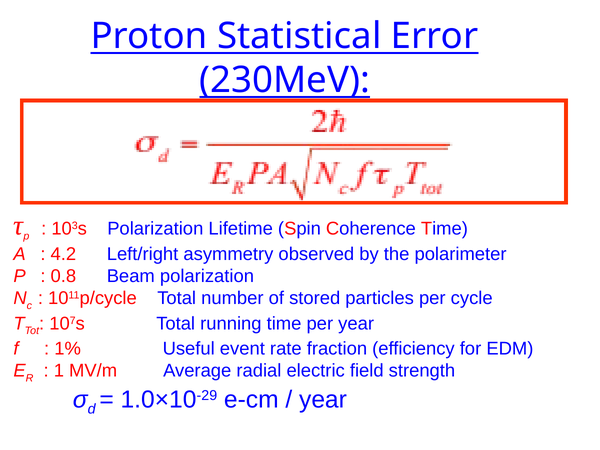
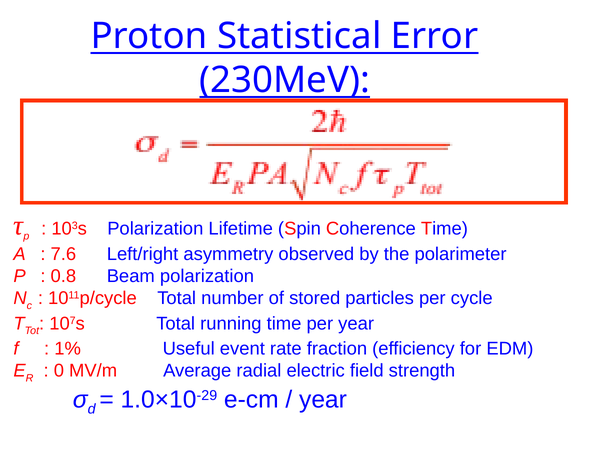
4.2: 4.2 -> 7.6
1: 1 -> 0
